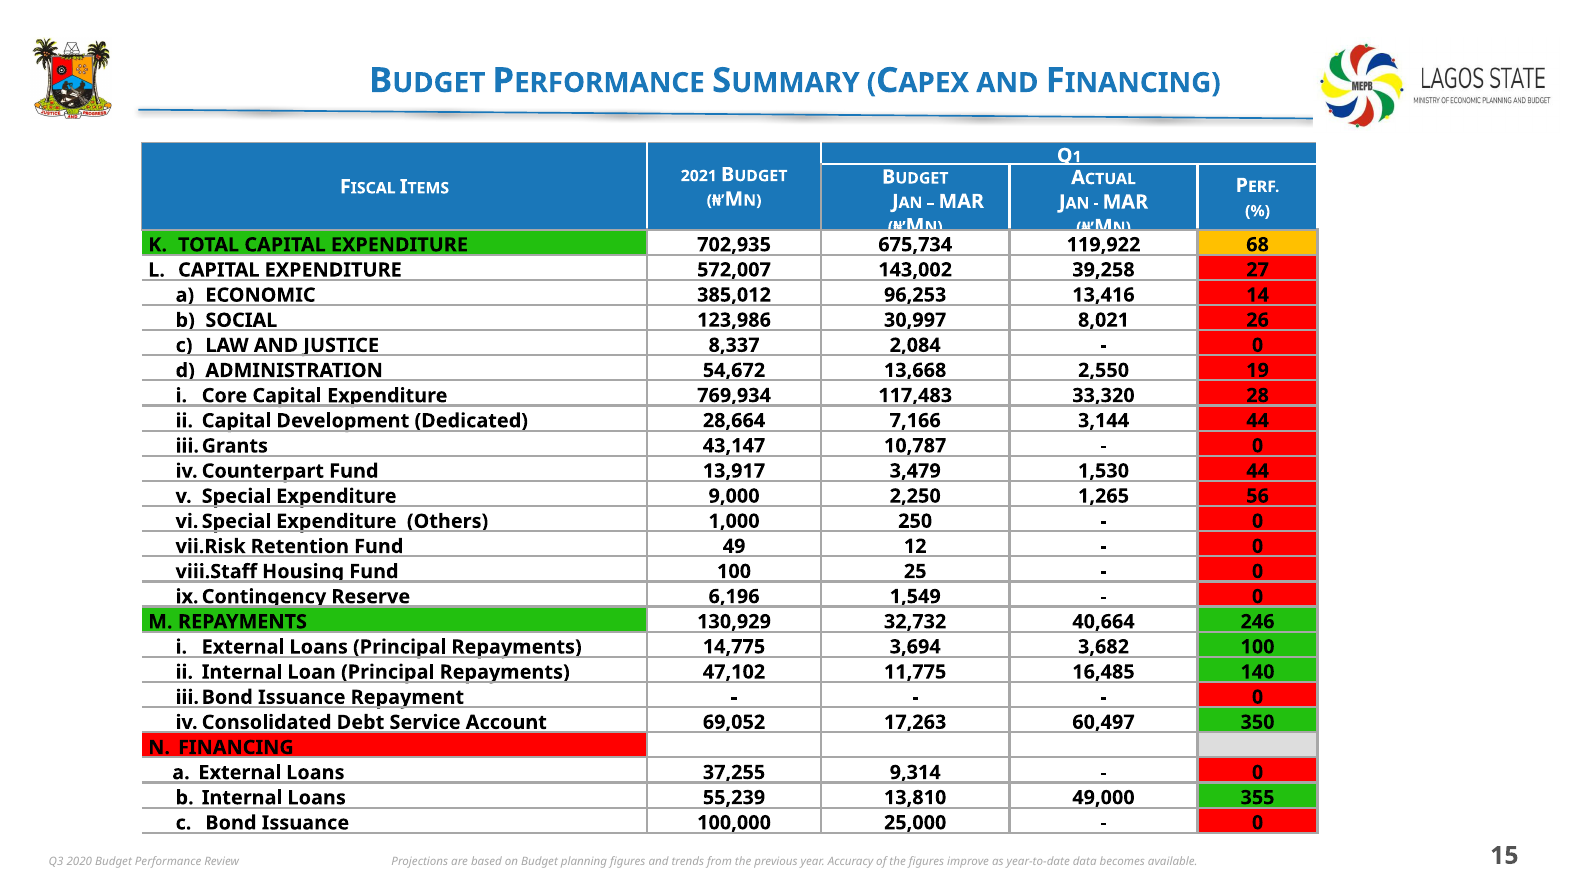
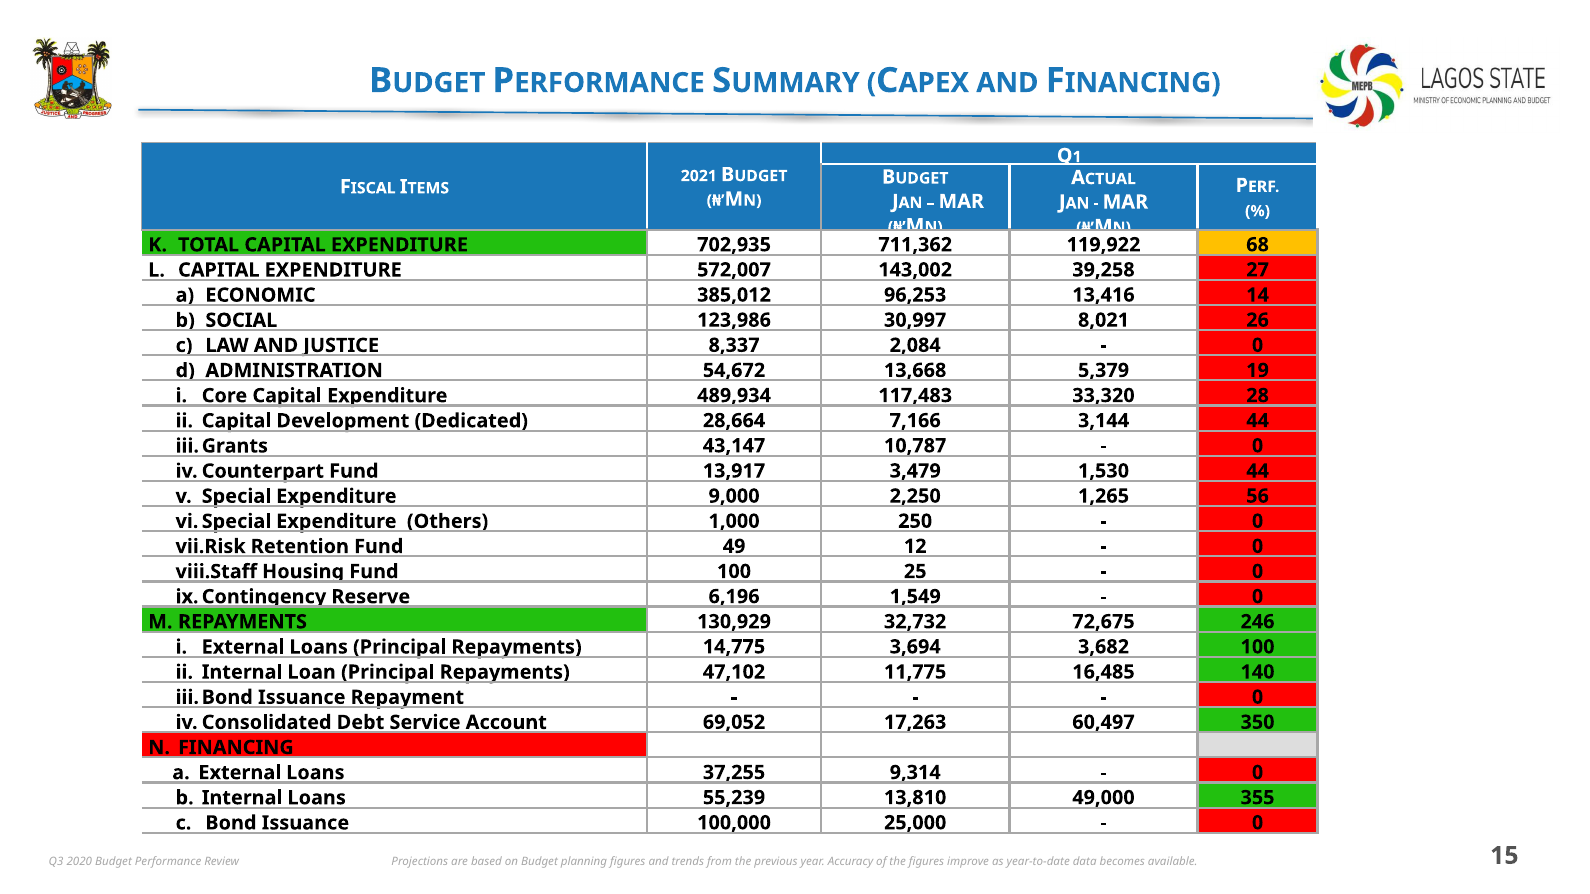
675,734: 675,734 -> 711,362
2,550: 2,550 -> 5,379
769,934: 769,934 -> 489,934
40,664: 40,664 -> 72,675
